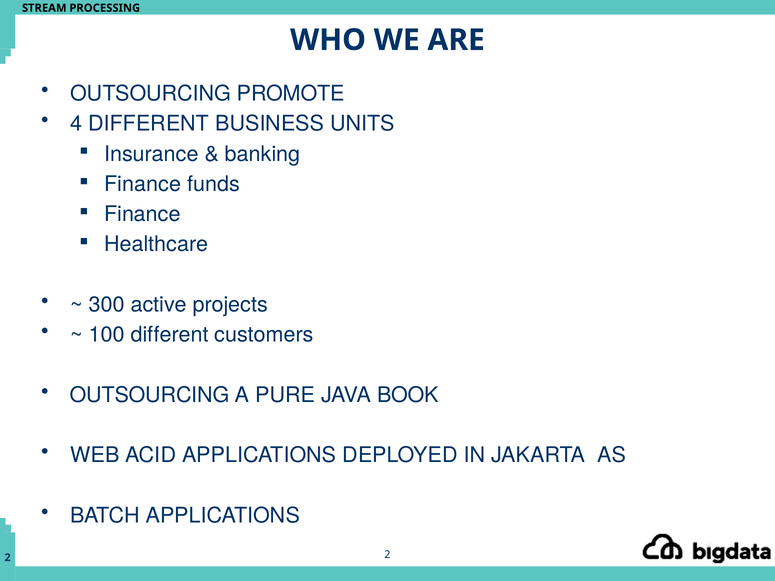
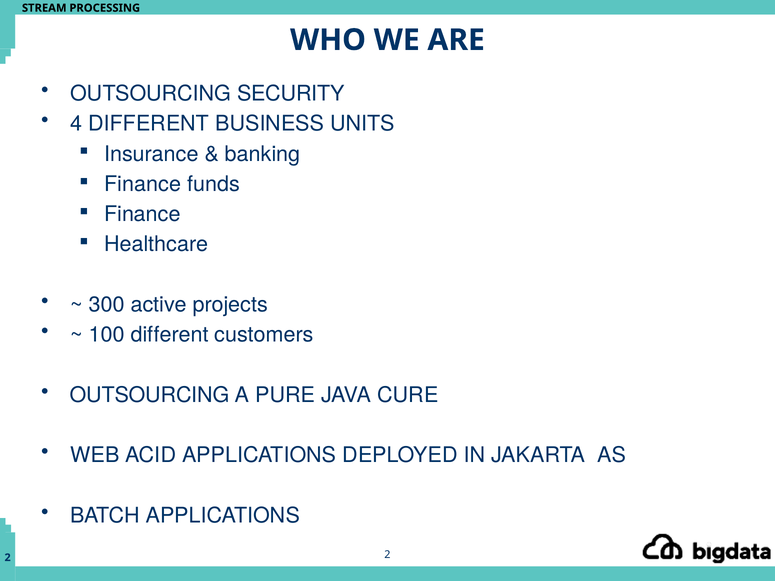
PROMOTE: PROMOTE -> SECURITY
BOOK: BOOK -> CURE
